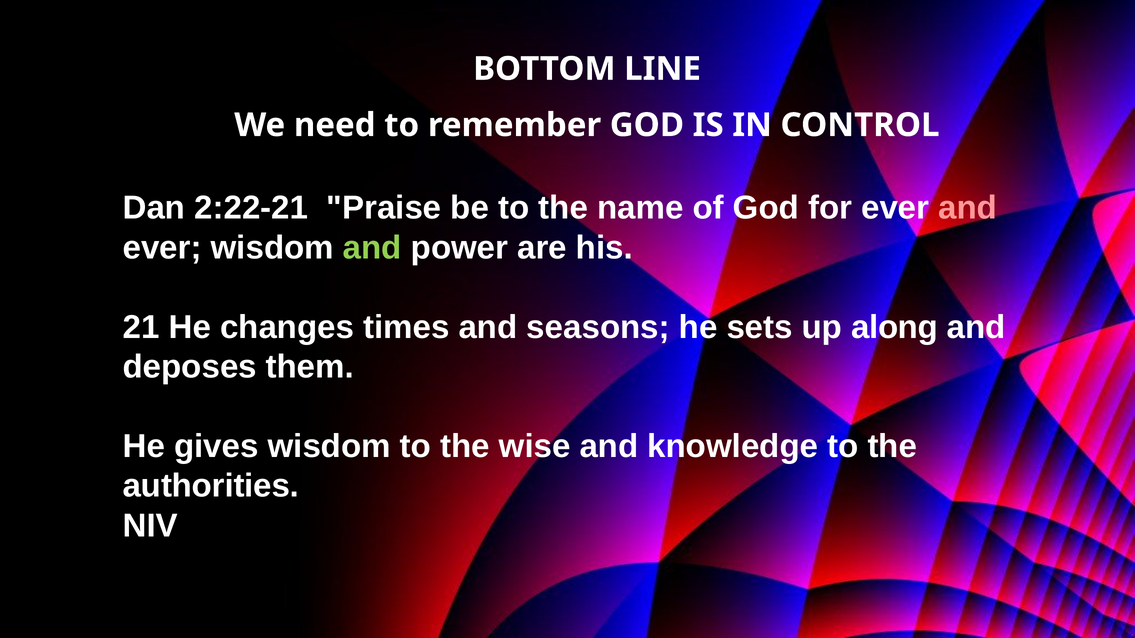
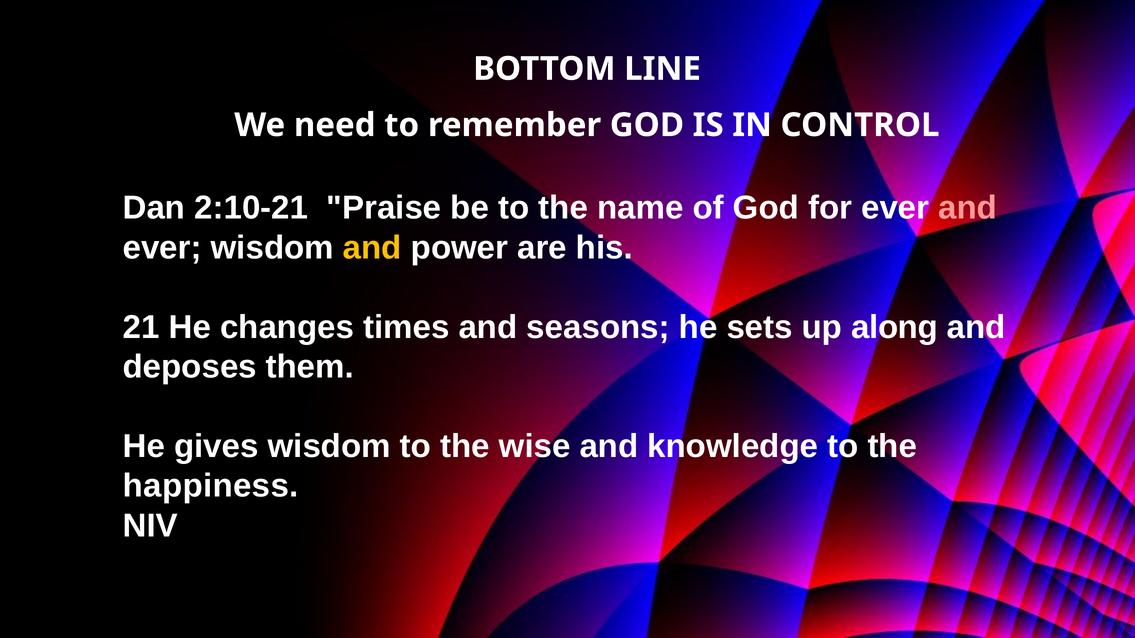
2:22-21: 2:22-21 -> 2:10-21
and at (372, 248) colour: light green -> yellow
authorities: authorities -> happiness
